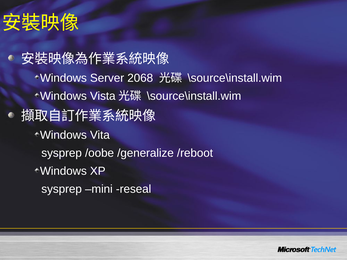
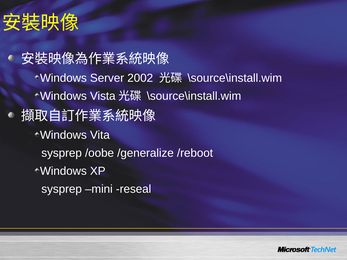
2068: 2068 -> 2002
